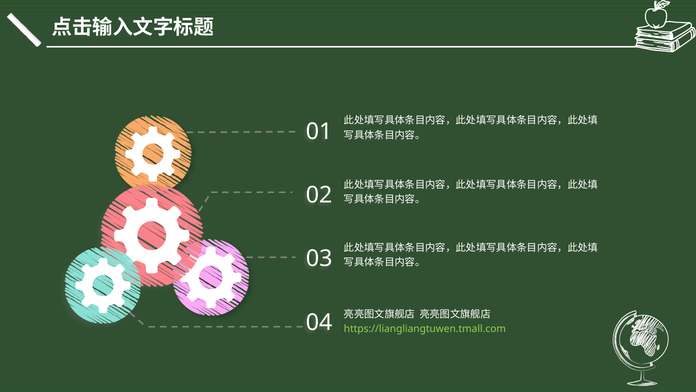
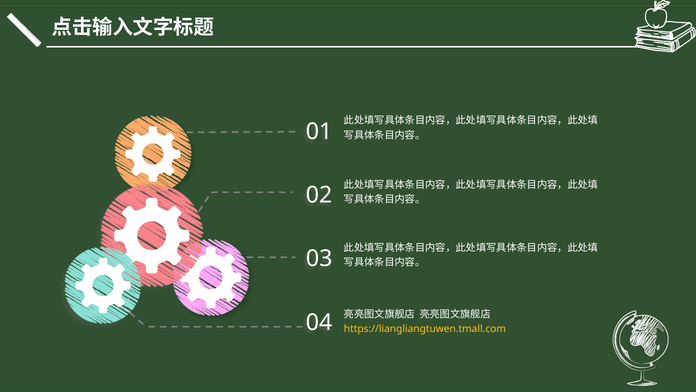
https://liangliangtuwen.tmall.com colour: light green -> yellow
